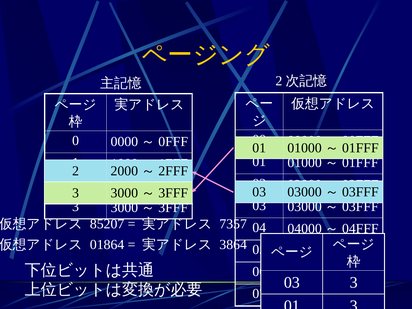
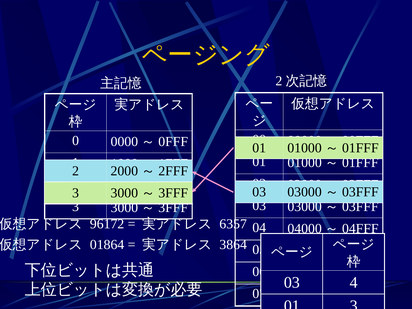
85207: 85207 -> 96172
7357: 7357 -> 6357
03 3: 3 -> 4
